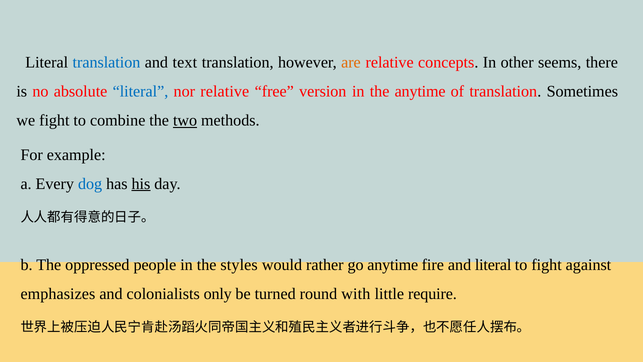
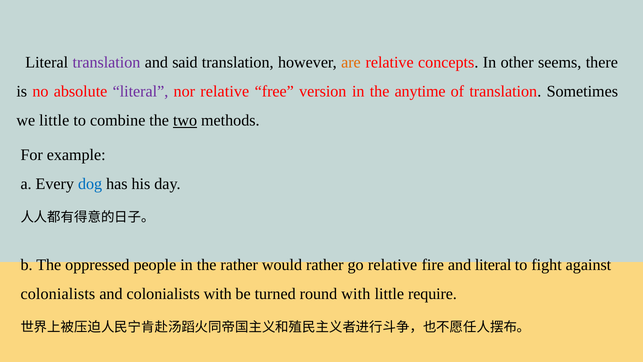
translation at (106, 62) colour: blue -> purple
text: text -> said
literal at (140, 91) colour: blue -> purple
we fight: fight -> little
his underline: present -> none
the styles: styles -> rather
go anytime: anytime -> relative
emphasizes at (58, 294): emphasizes -> colonialists
colonialists only: only -> with
